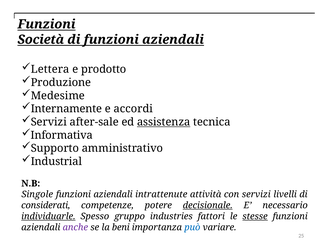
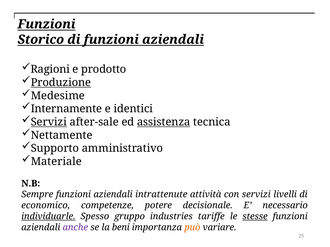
Società: Società -> Storico
Lettera: Lettera -> Ragioni
Produzione underline: none -> present
accordi: accordi -> identici
Servizi at (49, 122) underline: none -> present
Informativa: Informativa -> Nettamente
Industrial: Industrial -> Materiale
Singole: Singole -> Sempre
considerati: considerati -> economico
decisionale underline: present -> none
fattori: fattori -> tariffe
può colour: blue -> orange
